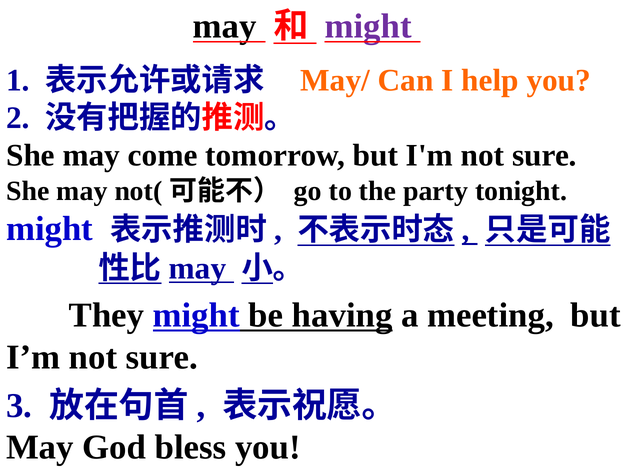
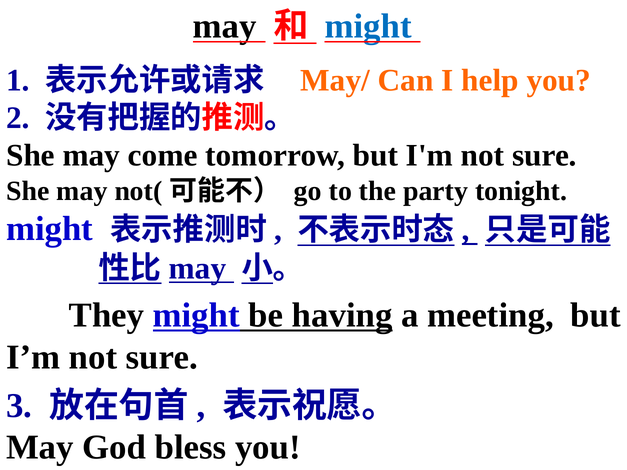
might at (368, 26) colour: purple -> blue
